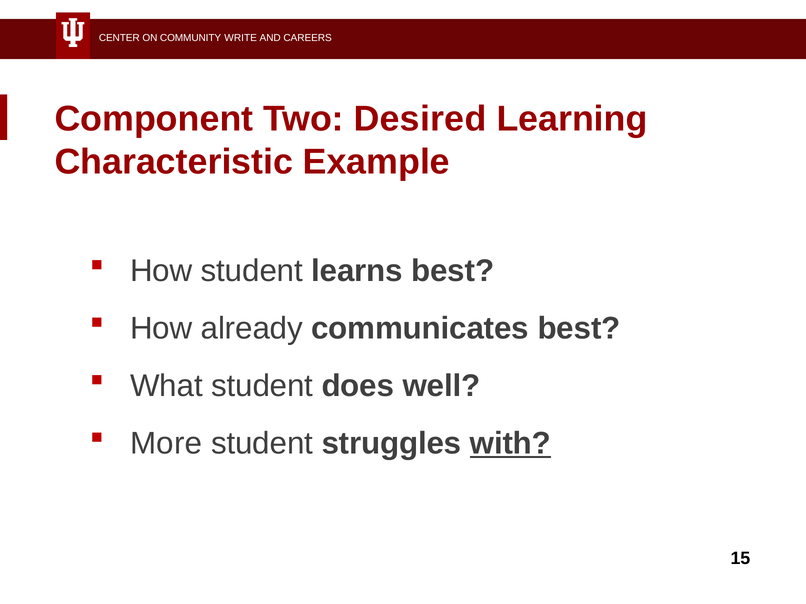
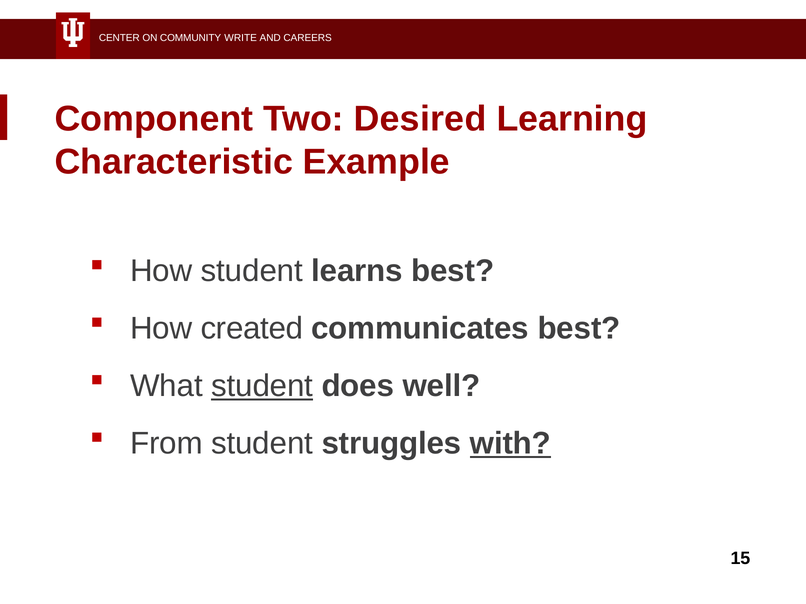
already: already -> created
student at (262, 386) underline: none -> present
More: More -> From
